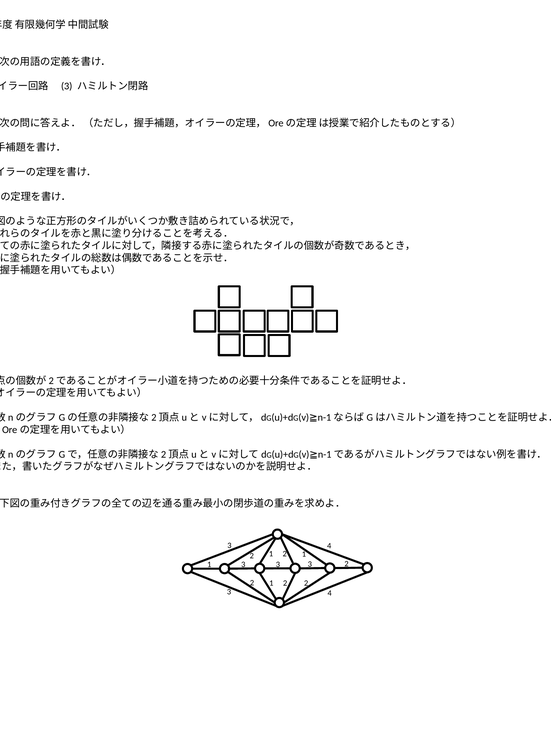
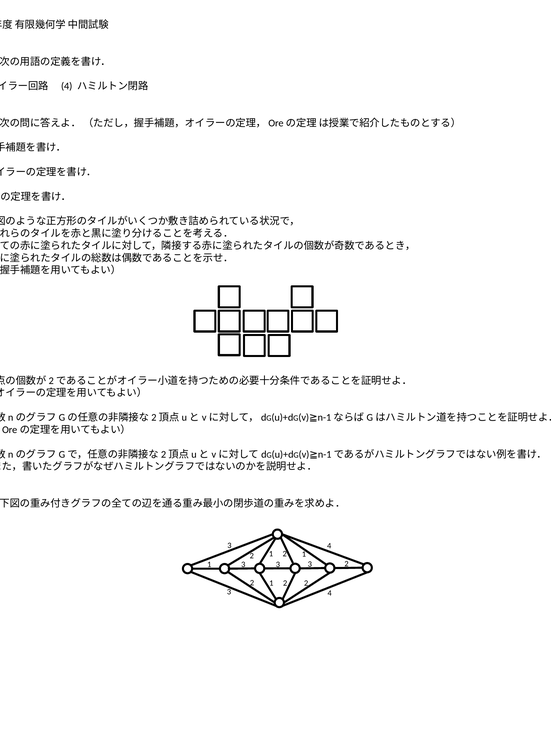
3 at (67, 86): 3 -> 4
